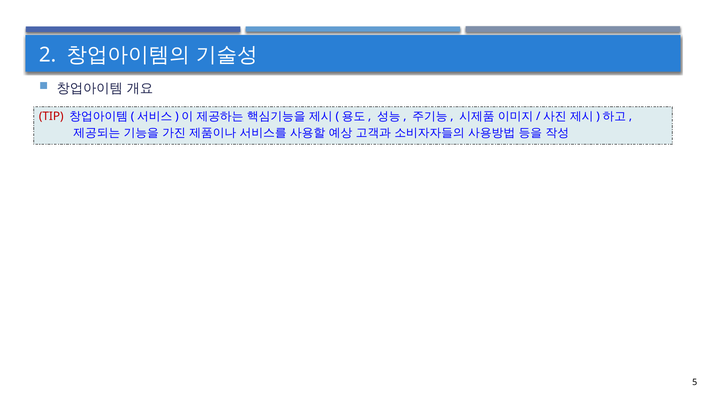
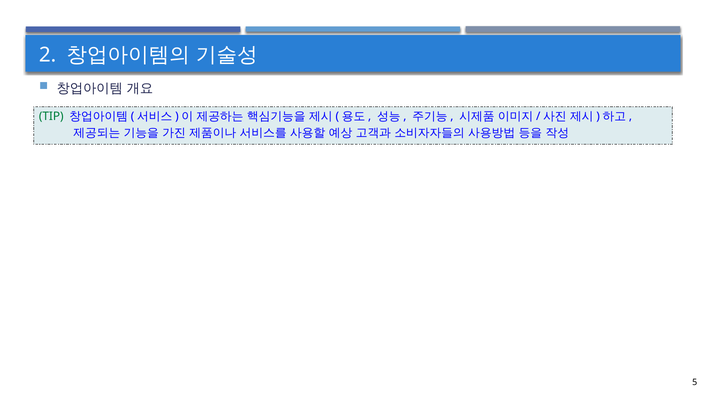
TIP colour: red -> green
